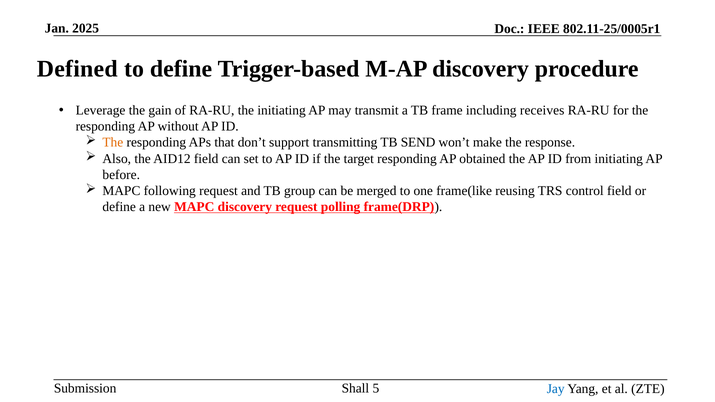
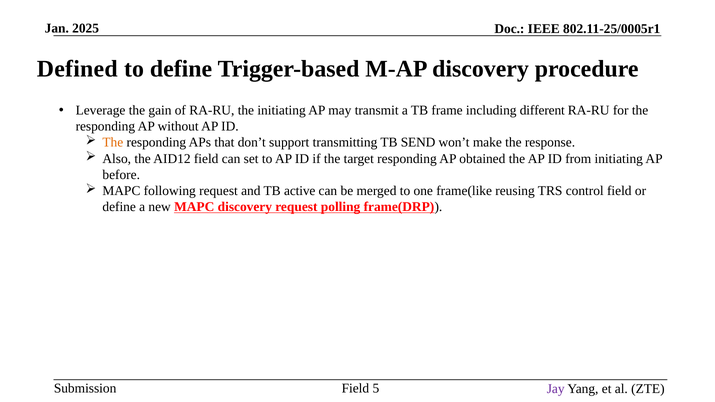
receives: receives -> different
group: group -> active
Shall at (355, 389): Shall -> Field
Jay colour: blue -> purple
